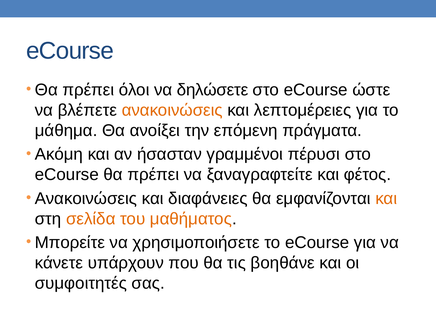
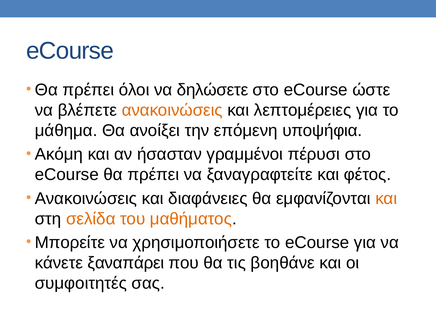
πράγματα: πράγματα -> υποψήφια
υπάρχουν: υπάρχουν -> ξαναπάρει
